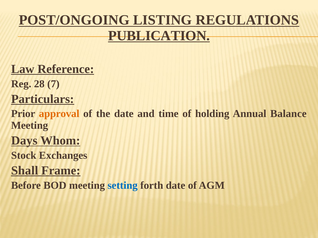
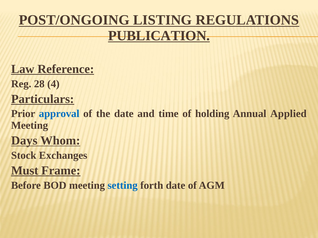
7: 7 -> 4
approval colour: orange -> blue
Balance: Balance -> Applied
Shall: Shall -> Must
